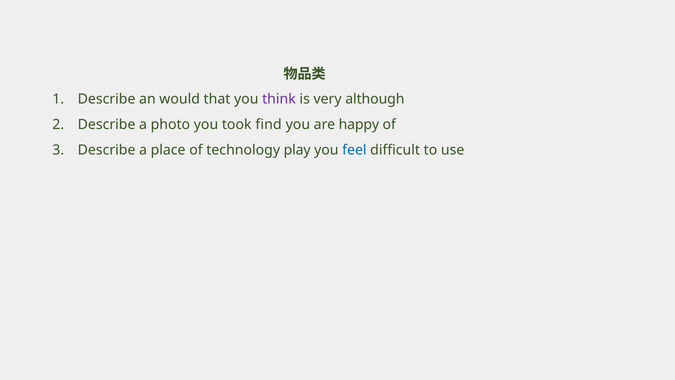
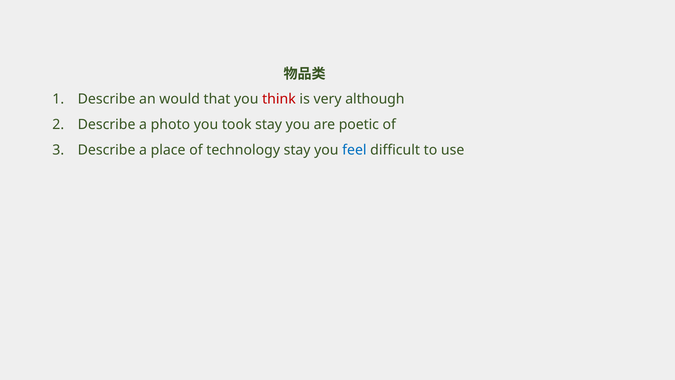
think colour: purple -> red
took find: find -> stay
happy: happy -> poetic
technology play: play -> stay
